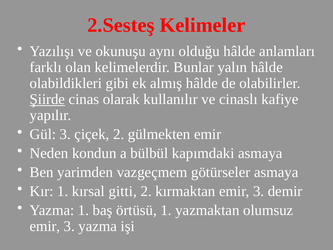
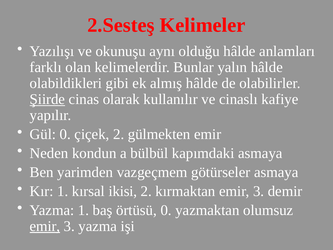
Gül 3: 3 -> 0
gitti: gitti -> ikisi
örtüsü 1: 1 -> 0
emir at (45, 226) underline: none -> present
